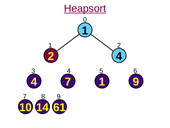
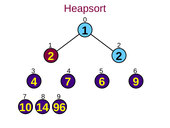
Heapsort underline: present -> none
4 at (119, 56): 4 -> 2
7 1: 1 -> 6
61: 61 -> 96
